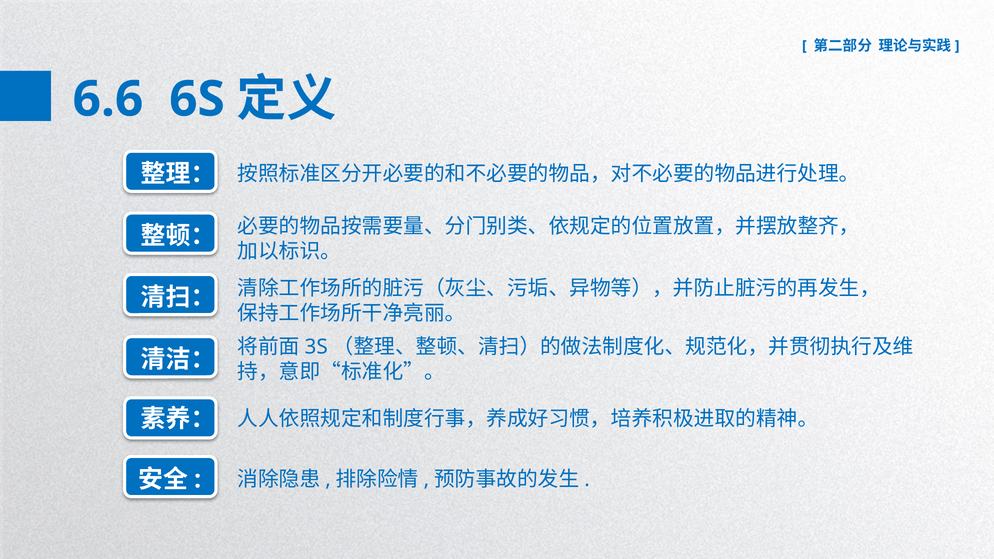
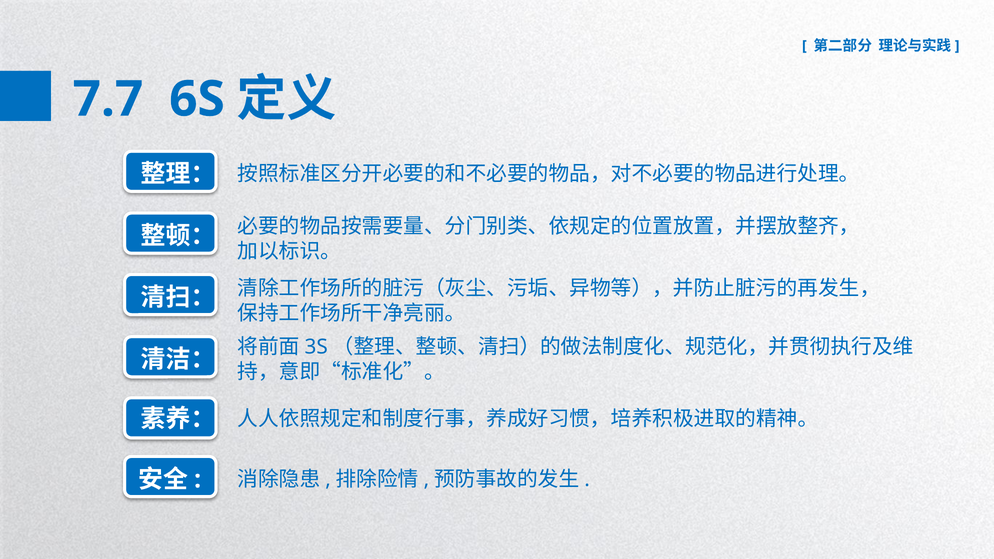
6.6: 6.6 -> 7.7
